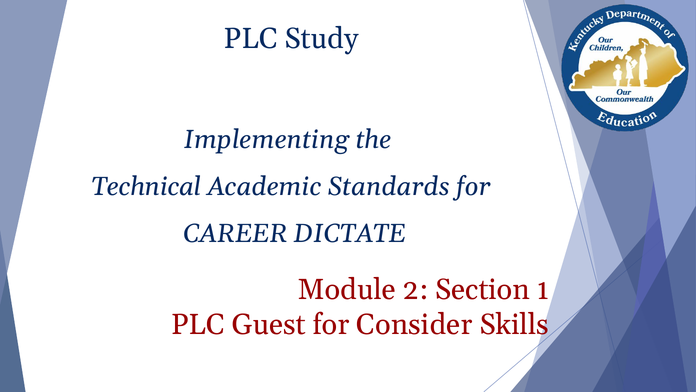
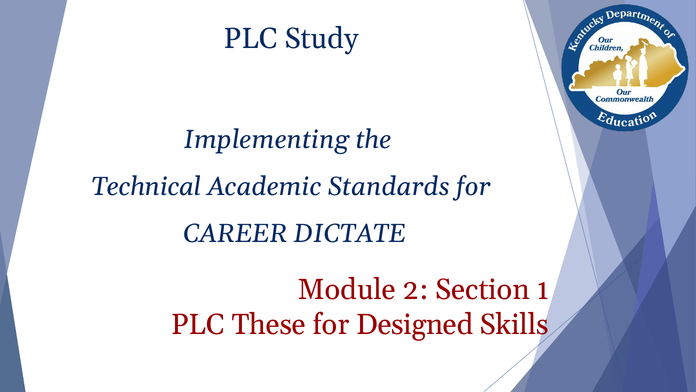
Guest: Guest -> These
Consider: Consider -> Designed
